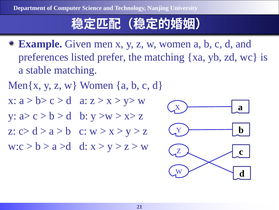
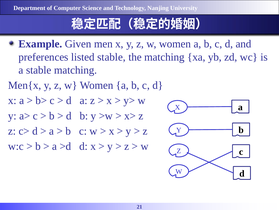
listed prefer: prefer -> stable
